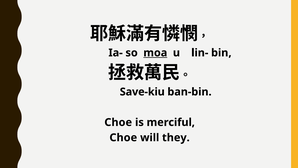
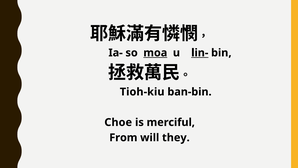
lin- underline: none -> present
Save-kiu: Save-kiu -> Tioh-kiu
Choe at (123, 137): Choe -> From
